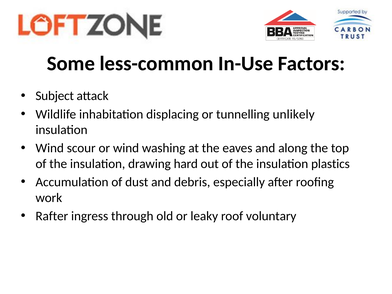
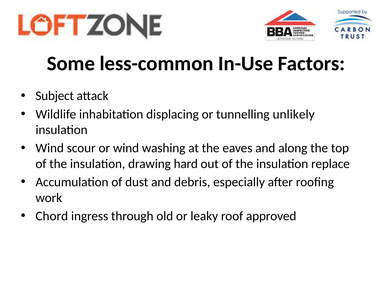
plastics: plastics -> replace
Rafter: Rafter -> Chord
voluntary: voluntary -> approved
